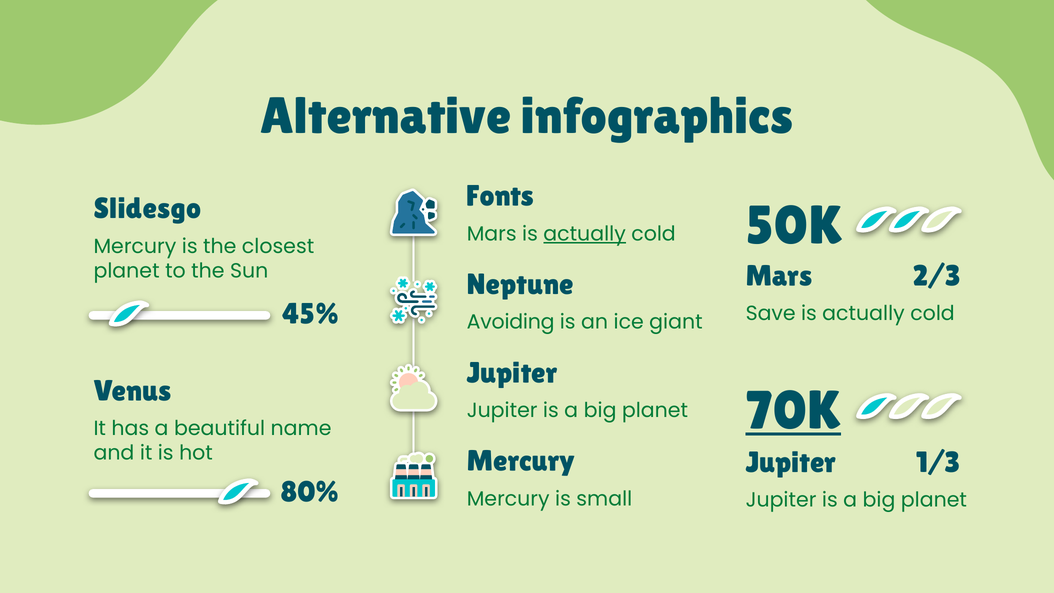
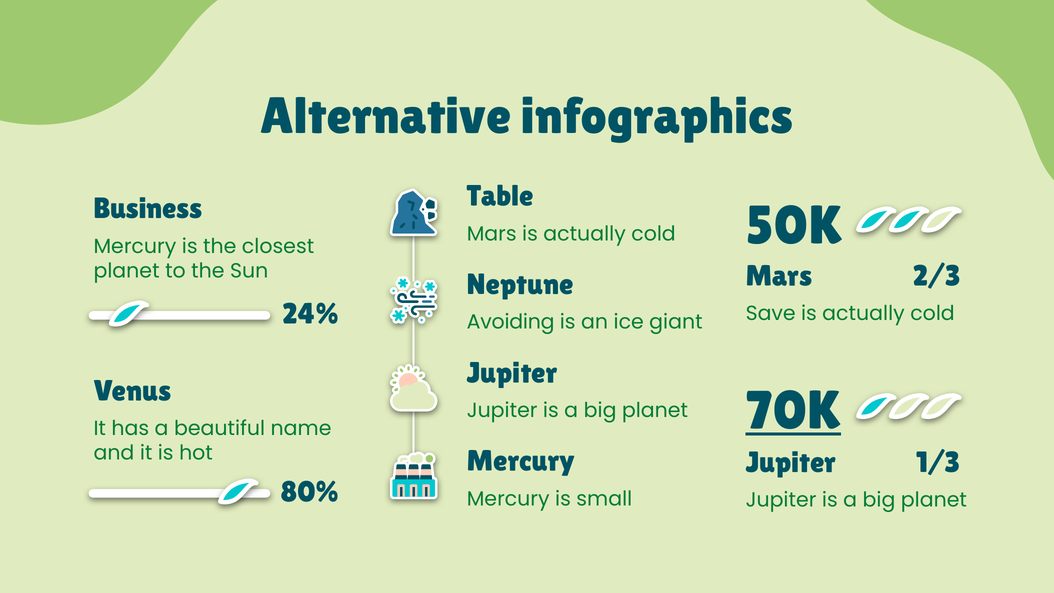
Fonts: Fonts -> Table
Slidesgo: Slidesgo -> Business
actually at (585, 234) underline: present -> none
45%: 45% -> 24%
